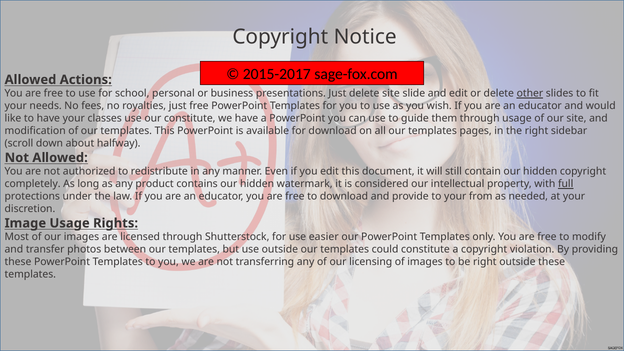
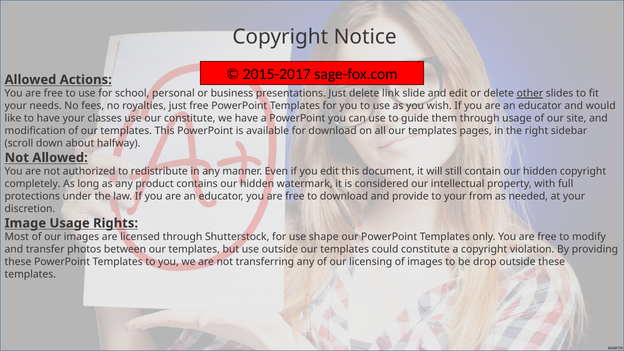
delete site: site -> link
full underline: present -> none
easier: easier -> shape
be right: right -> drop
